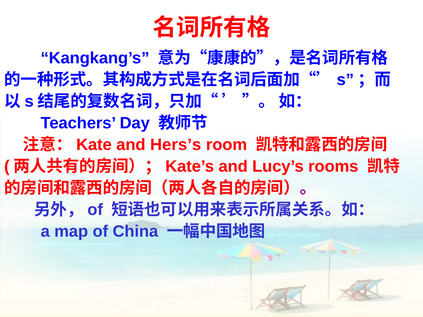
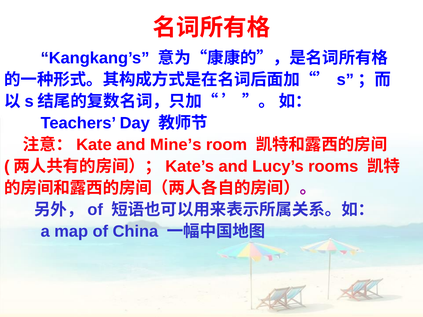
Hers’s: Hers’s -> Mine’s
